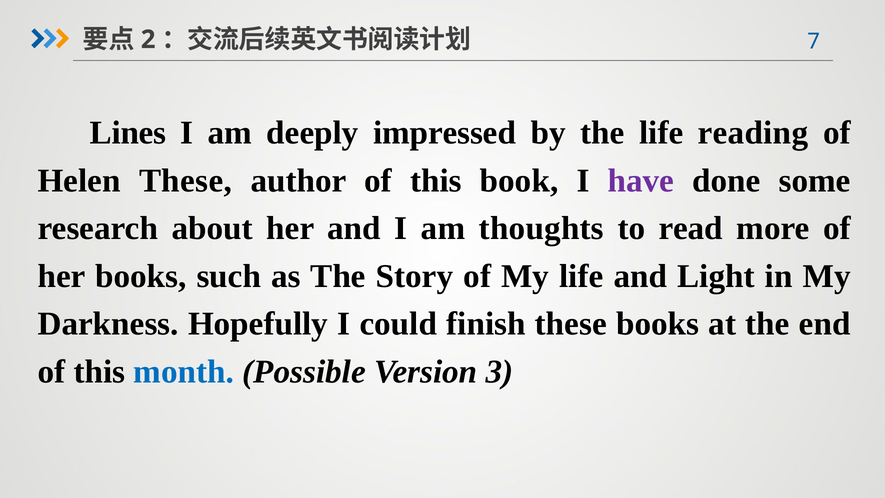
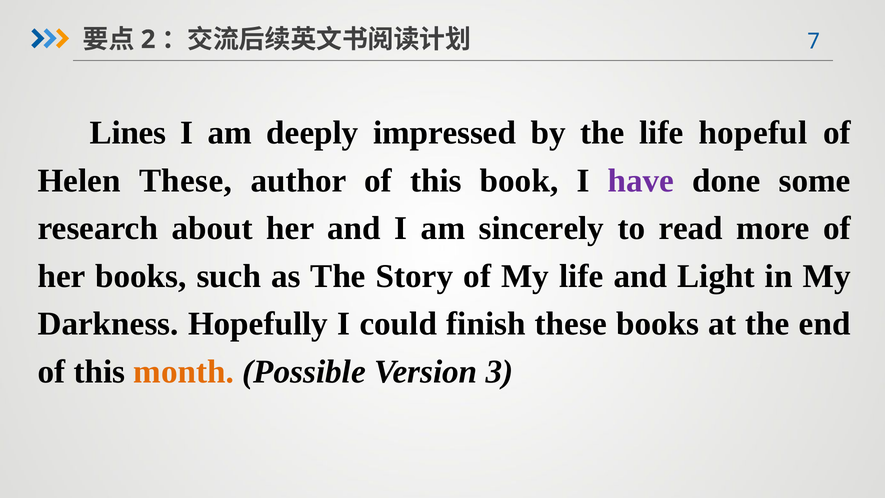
reading: reading -> hopeful
thoughts: thoughts -> sincerely
month colour: blue -> orange
